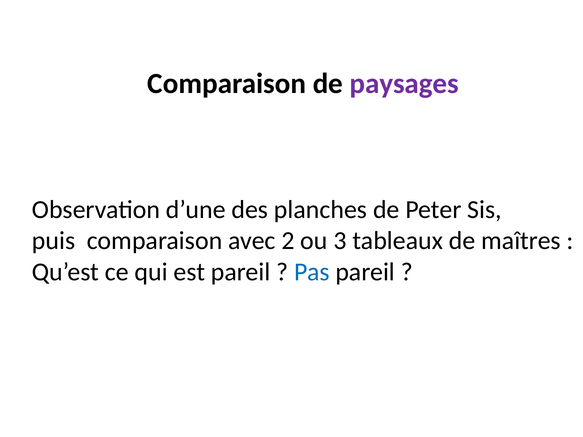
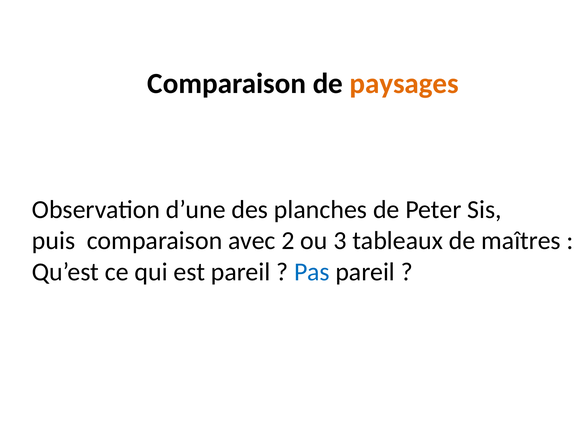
paysages colour: purple -> orange
